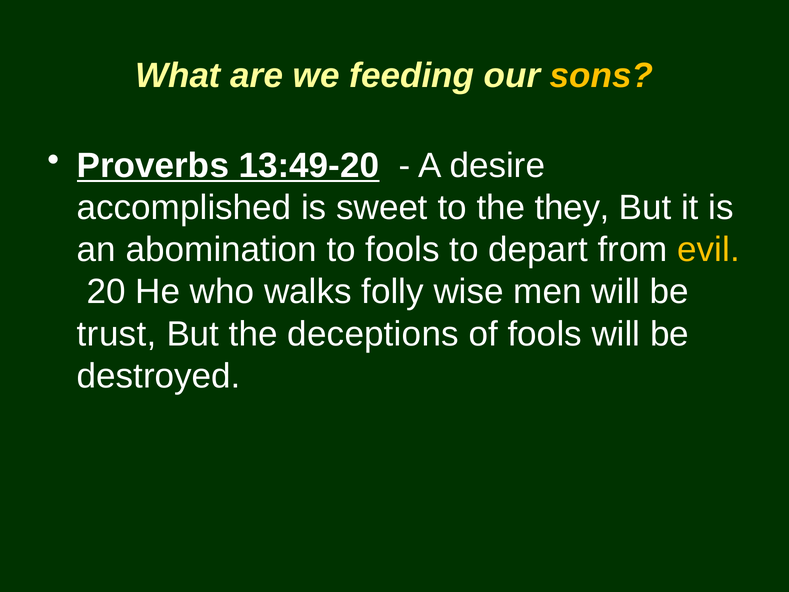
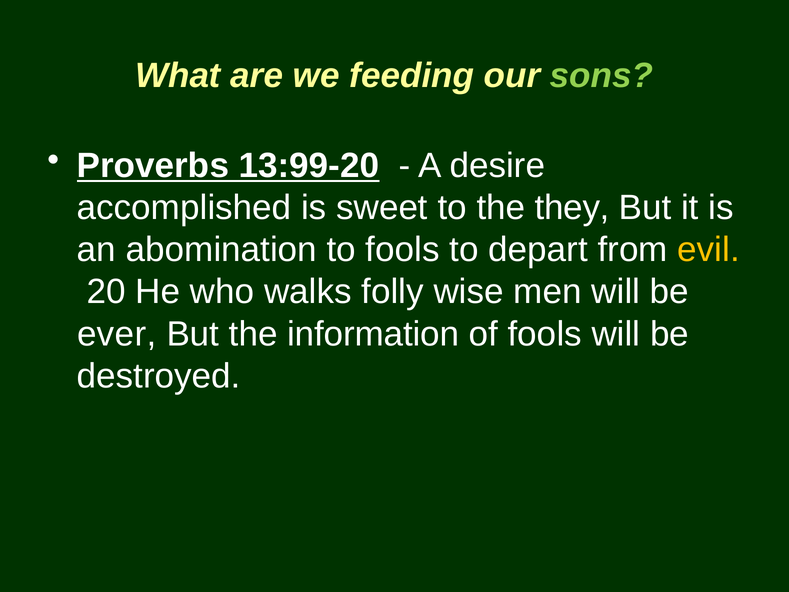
sons colour: yellow -> light green
13:49-20: 13:49-20 -> 13:99-20
trust: trust -> ever
deceptions: deceptions -> information
